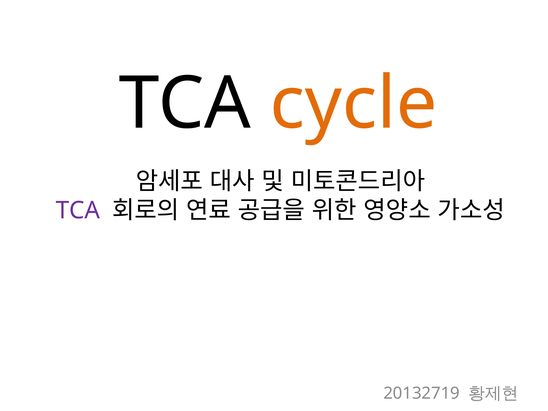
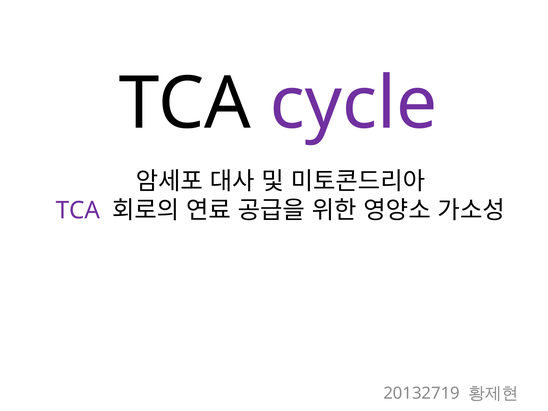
cycle colour: orange -> purple
